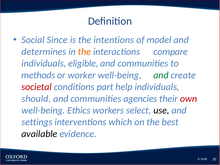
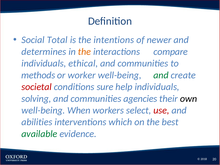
Since: Since -> Total
model: model -> newer
eligible: eligible -> ethical
part: part -> sure
should: should -> solving
own colour: red -> black
Ethics: Ethics -> When
use colour: black -> red
settings: settings -> abilities
available colour: black -> green
